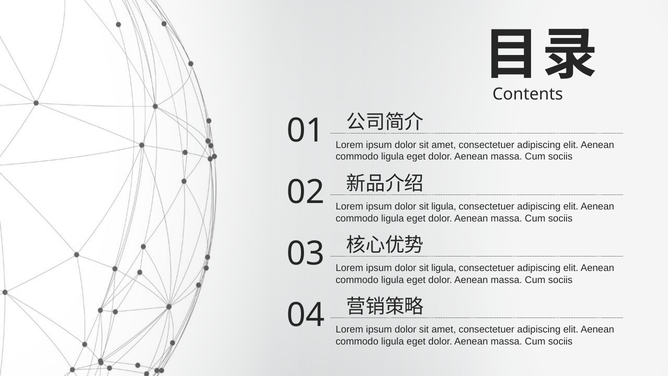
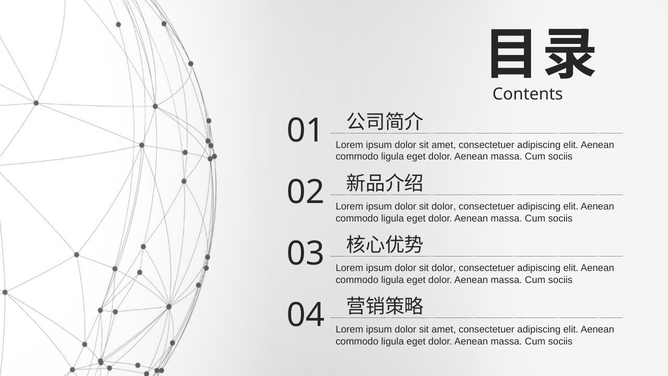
ligula at (444, 206): ligula -> dolor
ligula at (444, 268): ligula -> dolor
